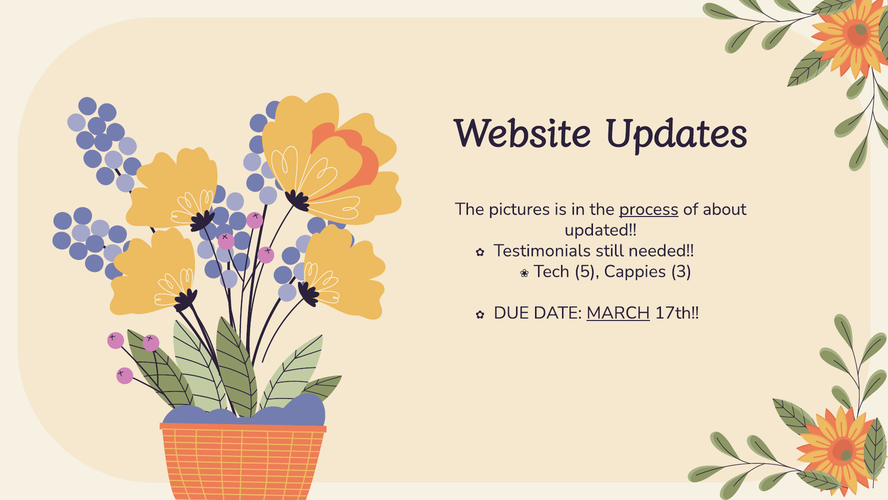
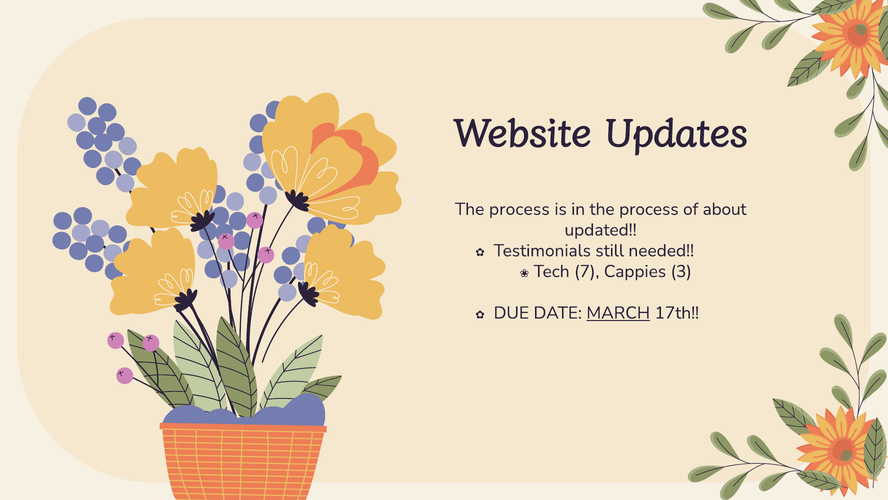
pictures at (519, 209): pictures -> process
process at (649, 209) underline: present -> none
5: 5 -> 7
